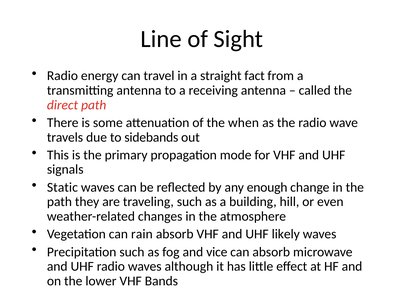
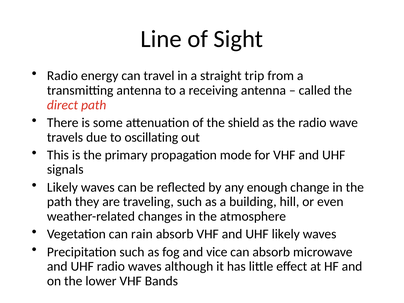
fact: fact -> trip
when: when -> shield
sidebands: sidebands -> oscillating
Static at (62, 187): Static -> Likely
